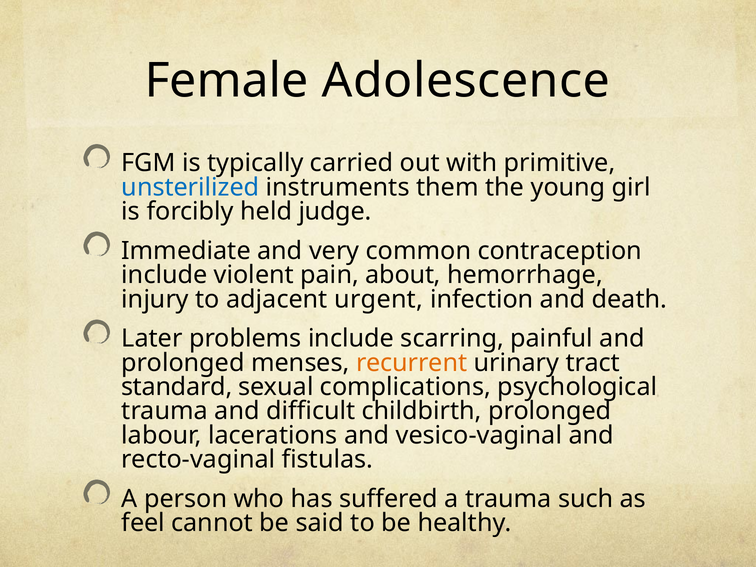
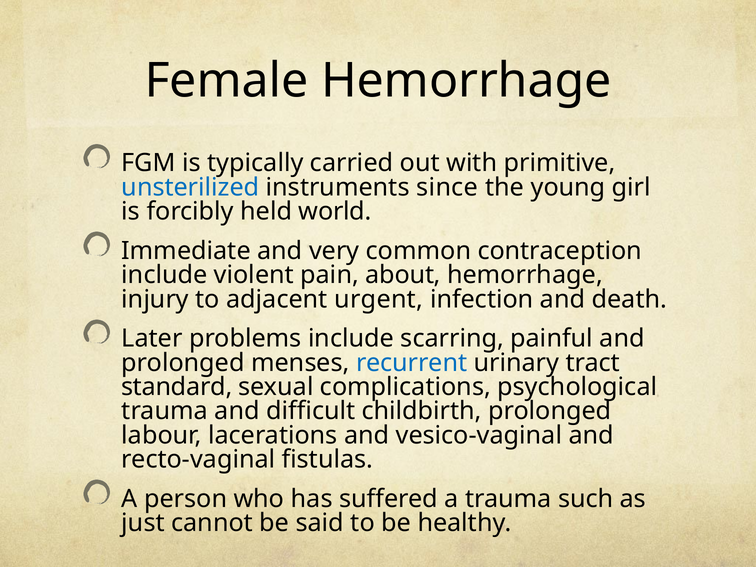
Female Adolescence: Adolescence -> Hemorrhage
them: them -> since
judge: judge -> world
recurrent colour: orange -> blue
feel: feel -> just
